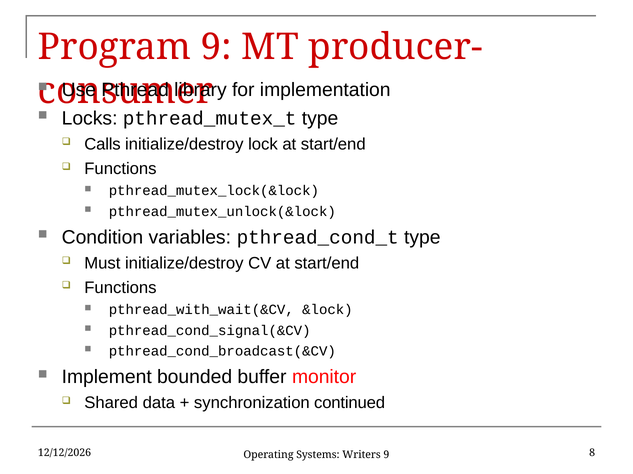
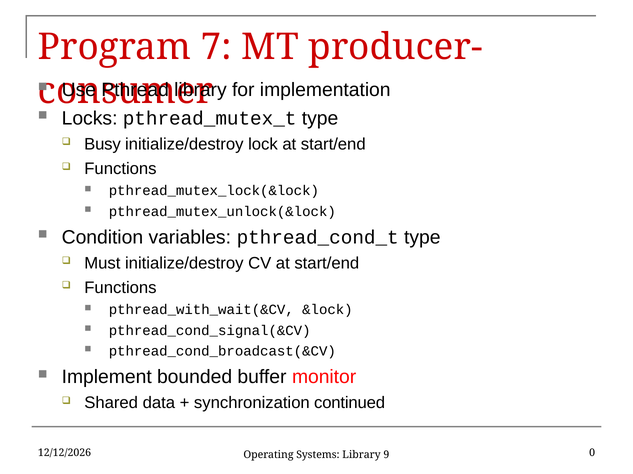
Program 9: 9 -> 7
Calls: Calls -> Busy
8: 8 -> 0
Systems Writers: Writers -> Library
